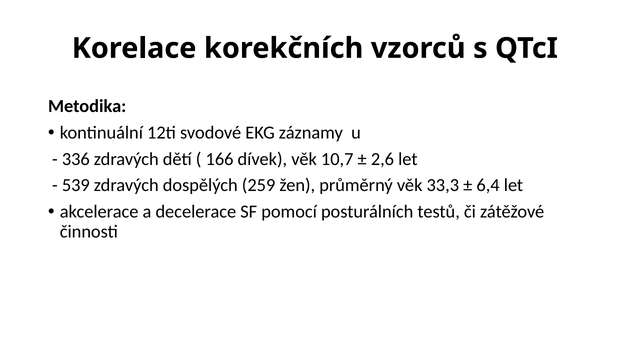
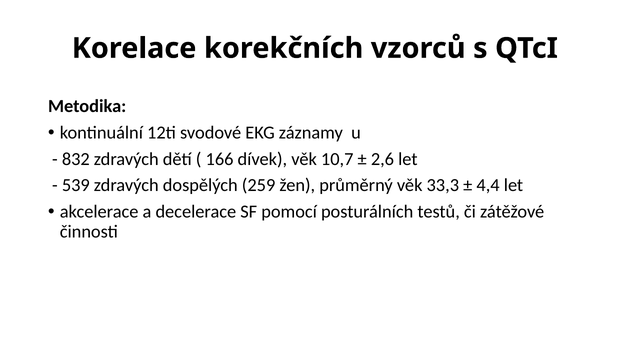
336: 336 -> 832
6,4: 6,4 -> 4,4
